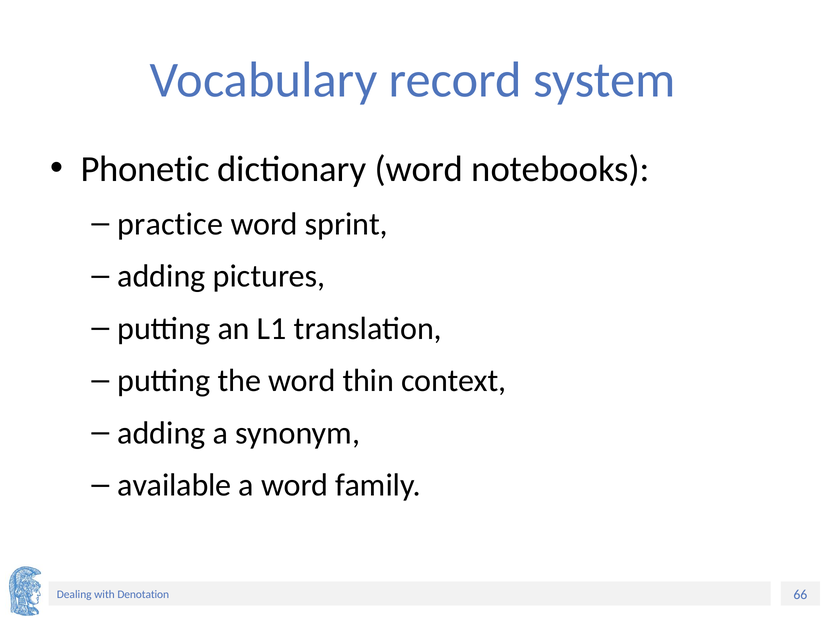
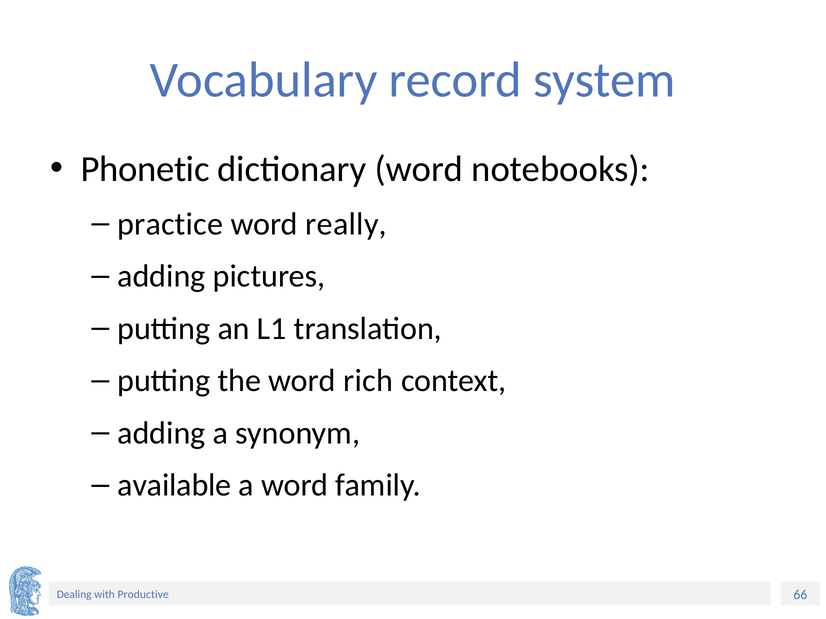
sprint: sprint -> really
thin: thin -> rich
Denotation: Denotation -> Productive
